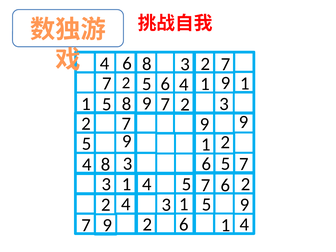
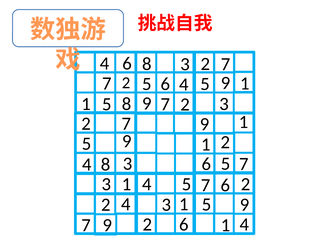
7 6 1: 1 -> 5
9 at (244, 122): 9 -> 1
